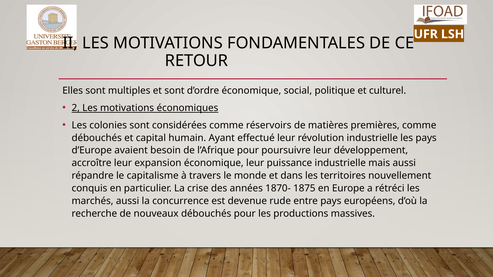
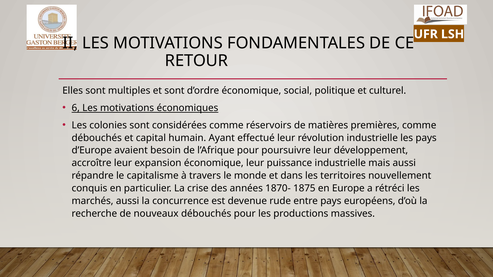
2: 2 -> 6
